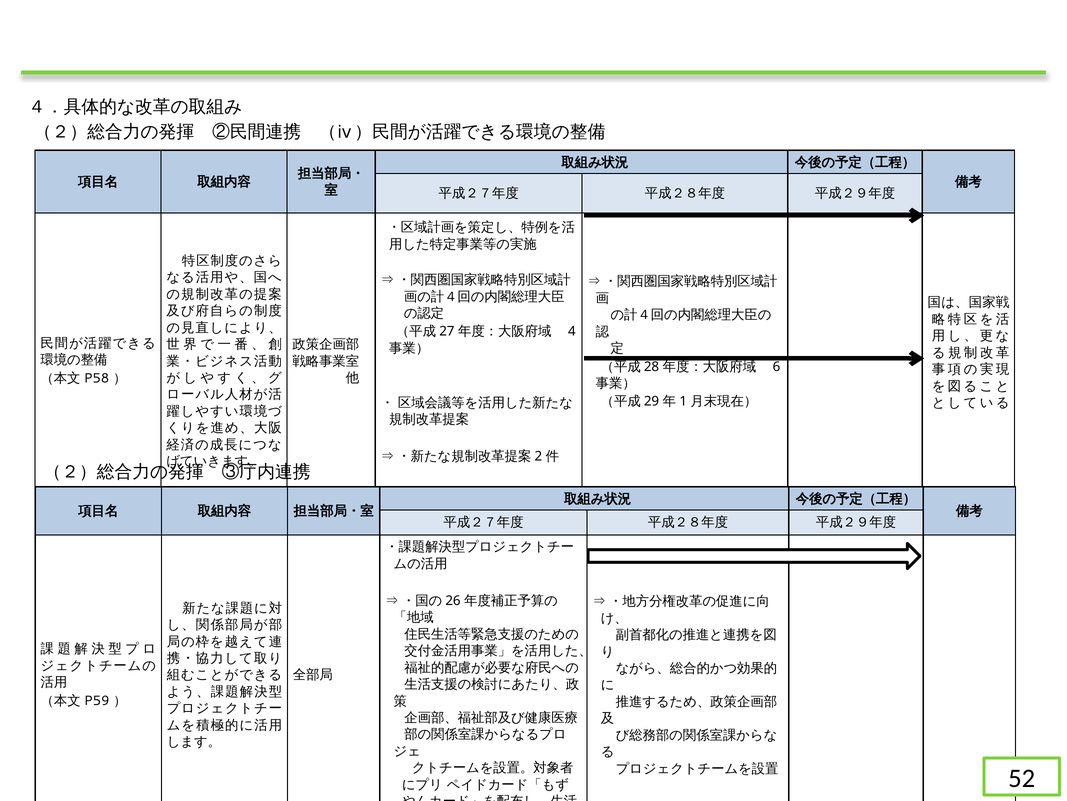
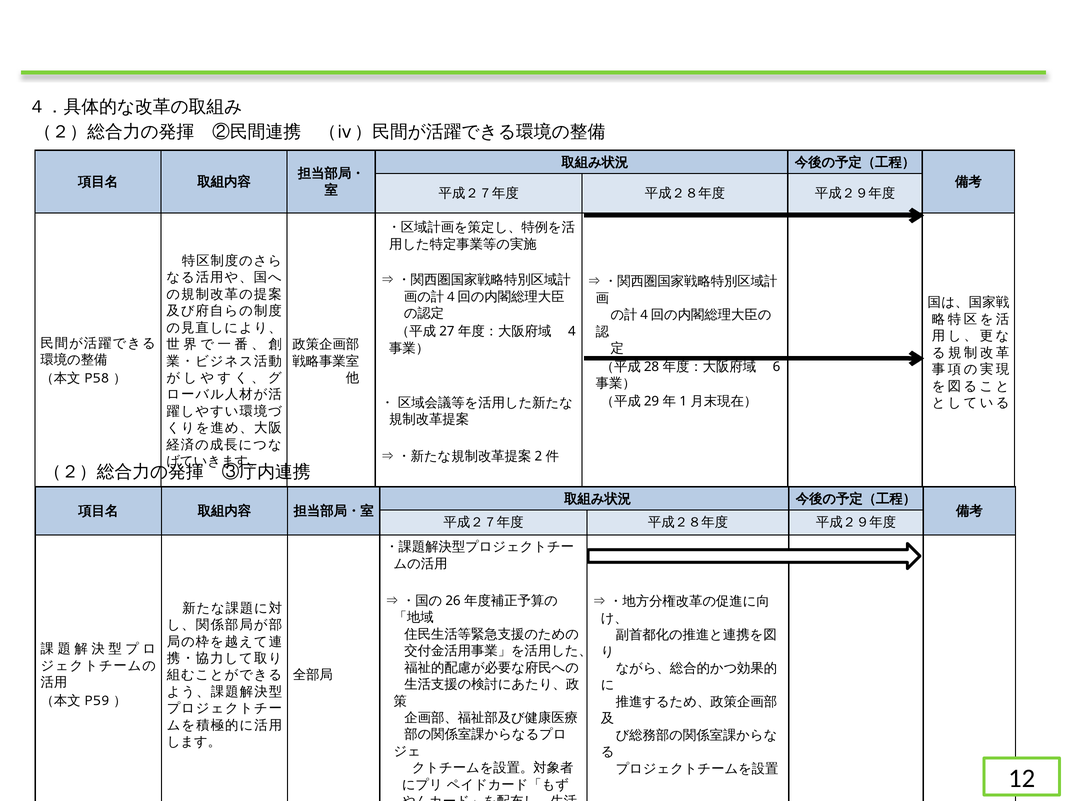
52: 52 -> 12
